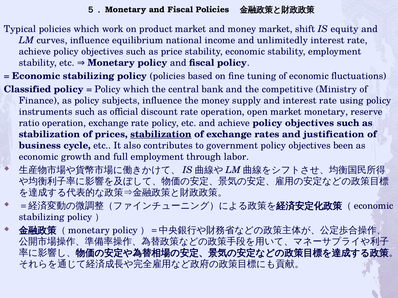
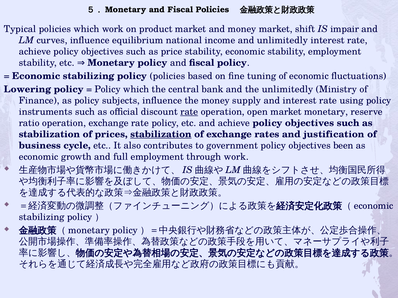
equity: equity -> impair
Classified: Classified -> Lowering
the competitive: competitive -> unlimitedly
rate at (189, 112) underline: none -> present
through labor: labor -> work
